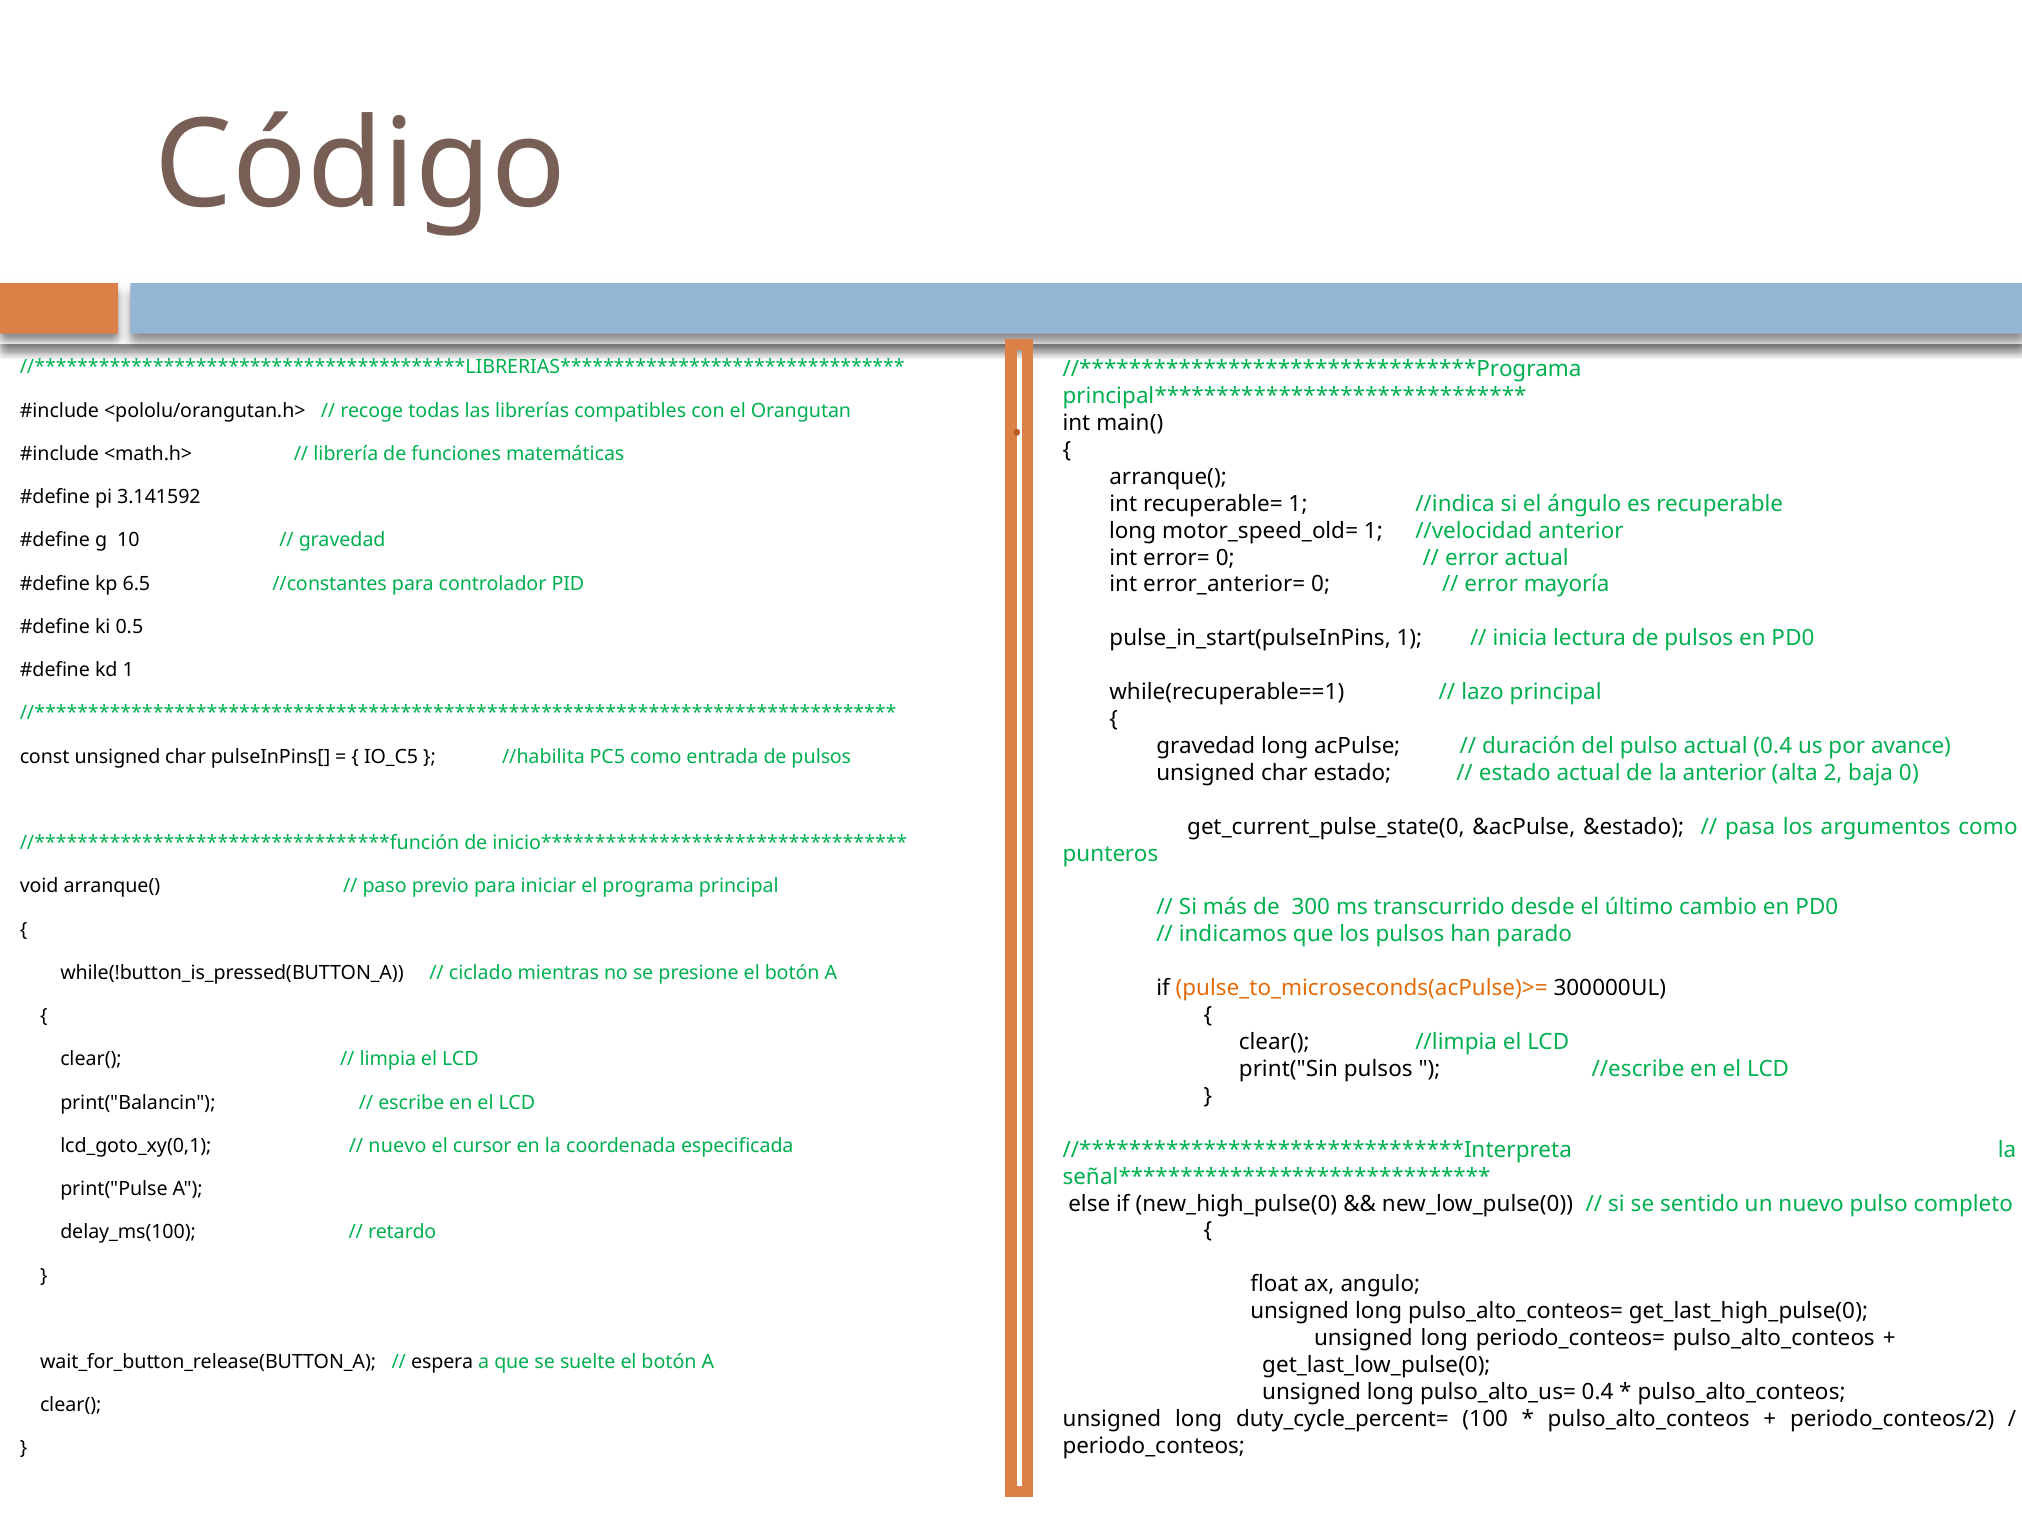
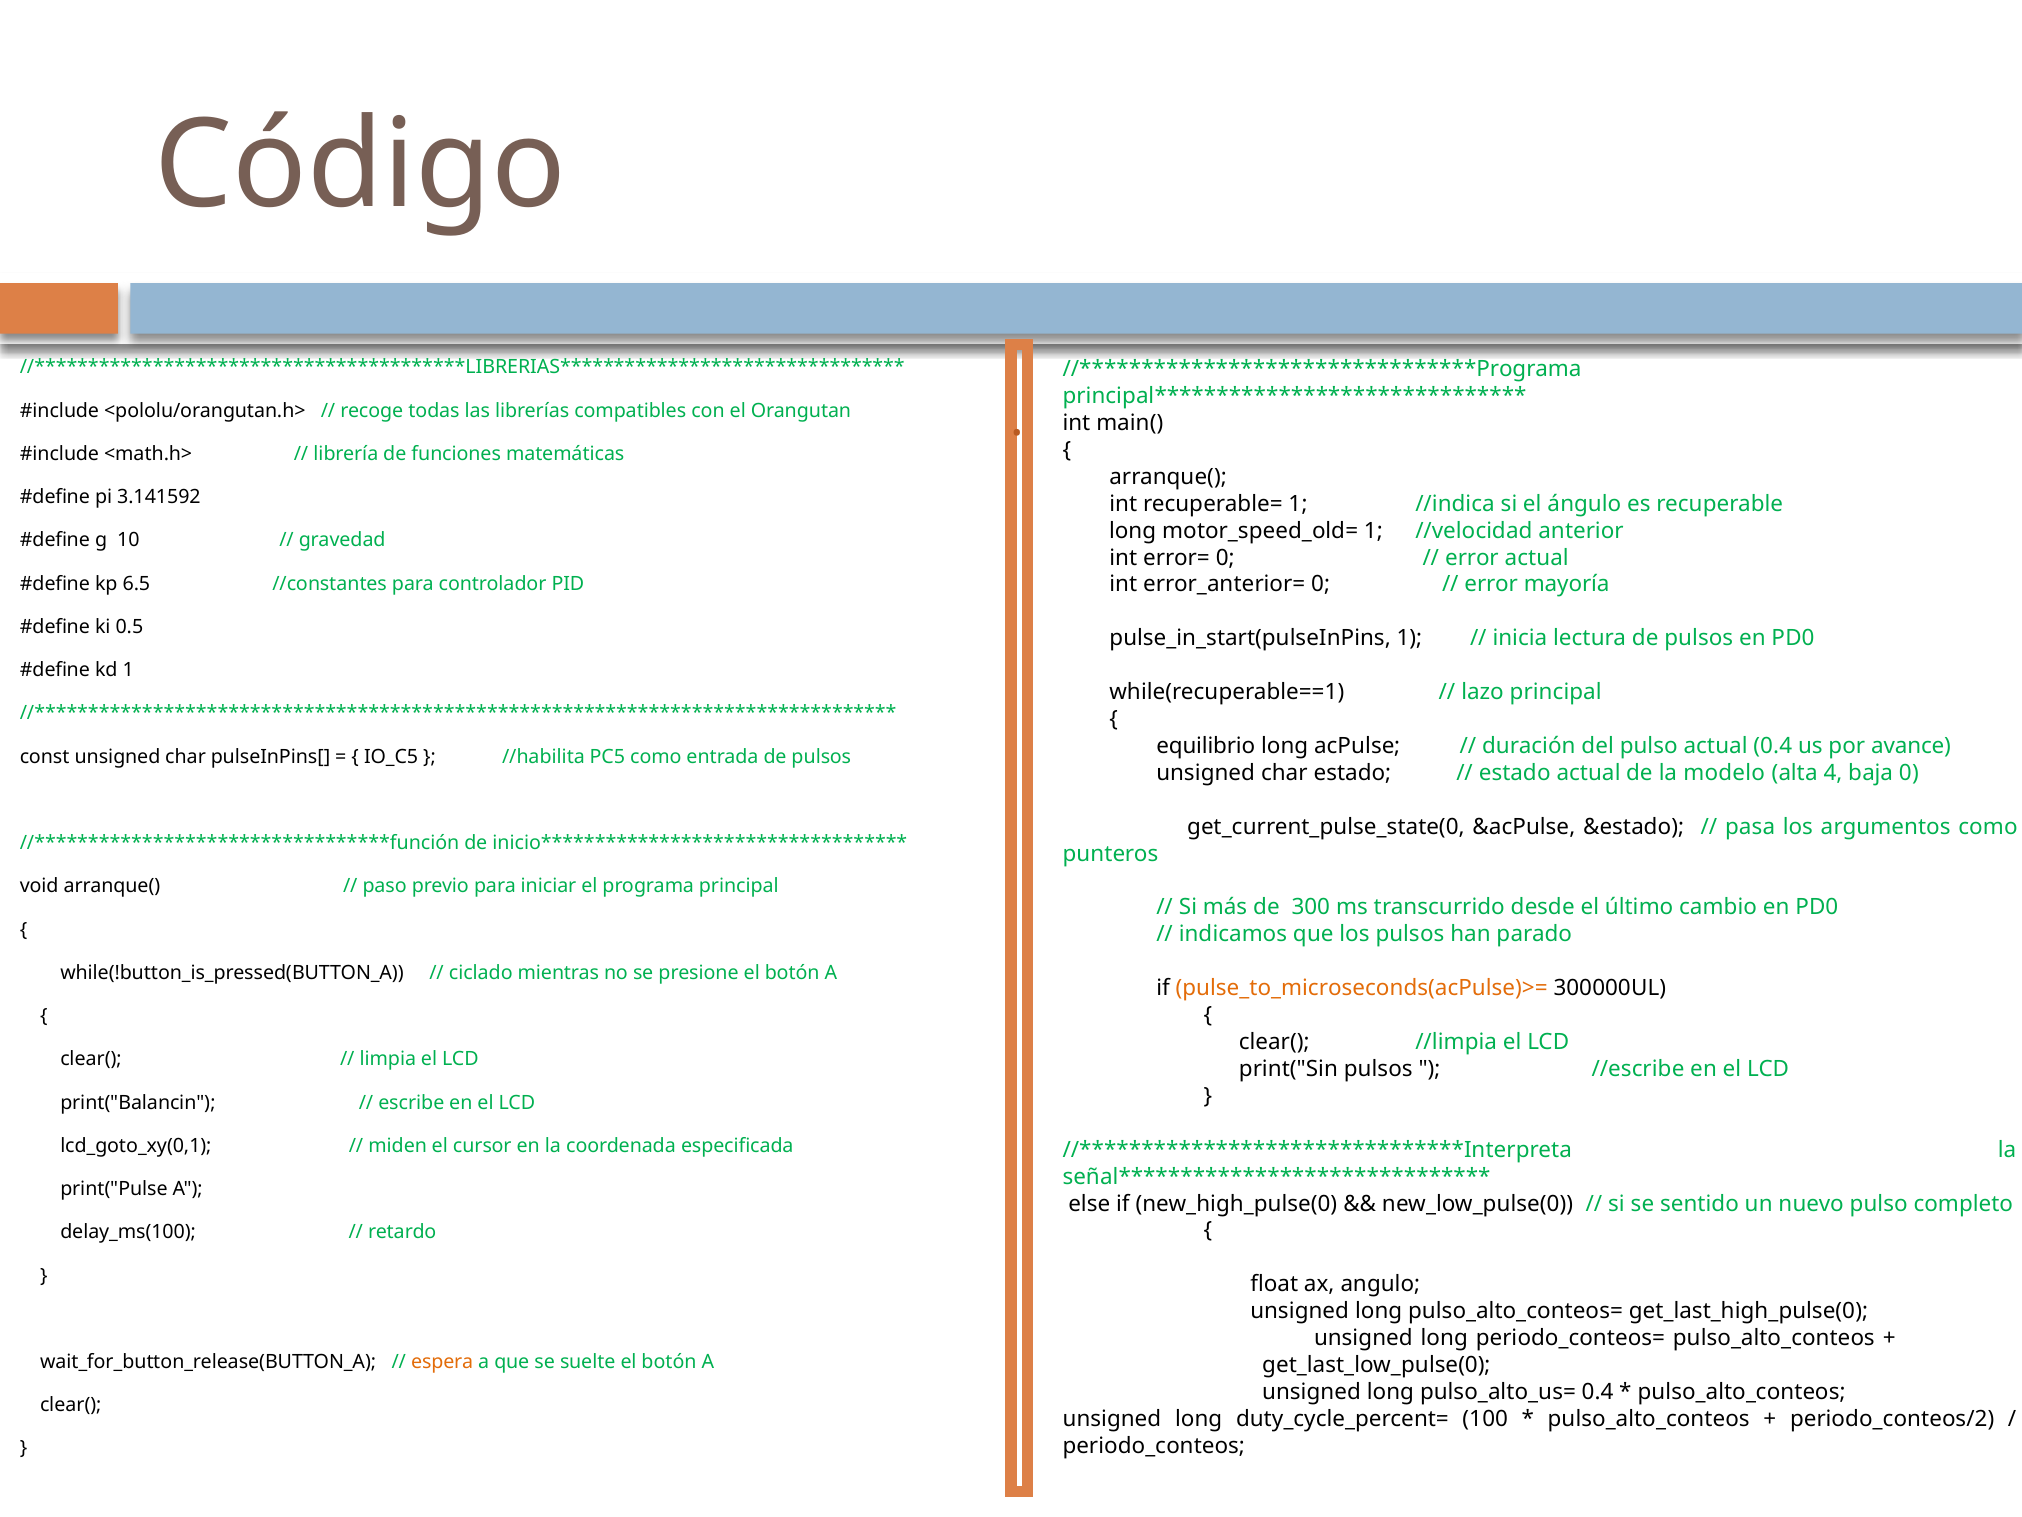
gravedad at (1206, 746): gravedad -> equilibrio
la anterior: anterior -> modelo
2: 2 -> 4
nuevo at (398, 1145): nuevo -> miden
espera colour: black -> orange
